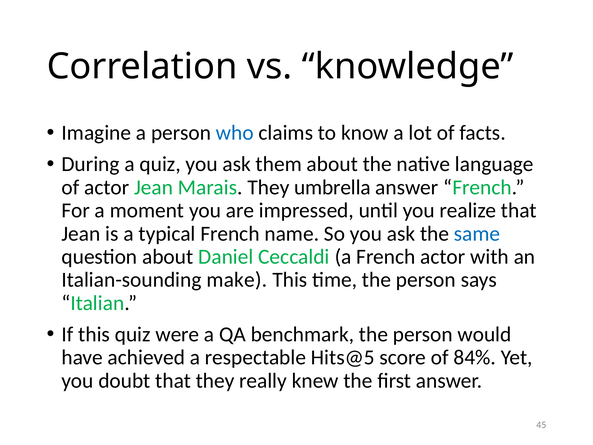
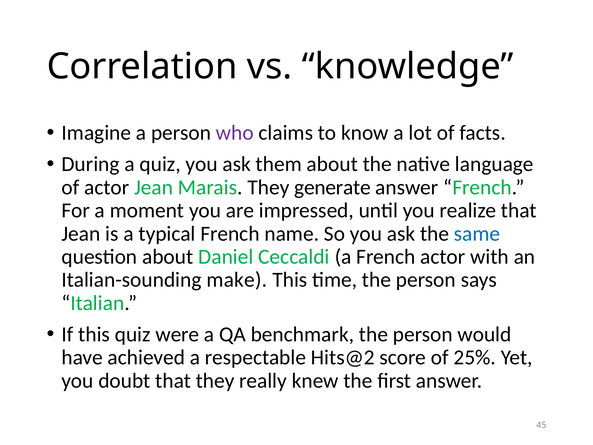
who colour: blue -> purple
umbrella: umbrella -> generate
Hits@5: Hits@5 -> Hits@2
84%: 84% -> 25%
